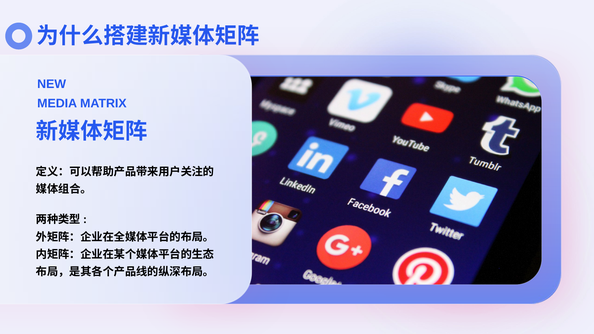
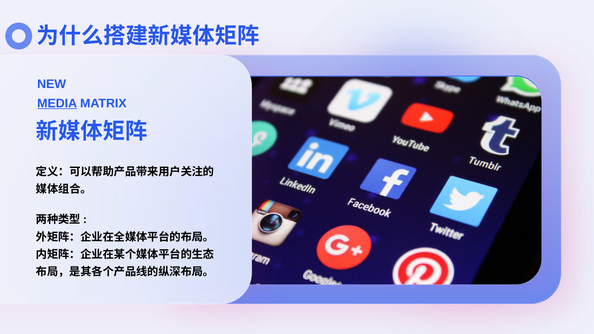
MEDIA underline: none -> present
